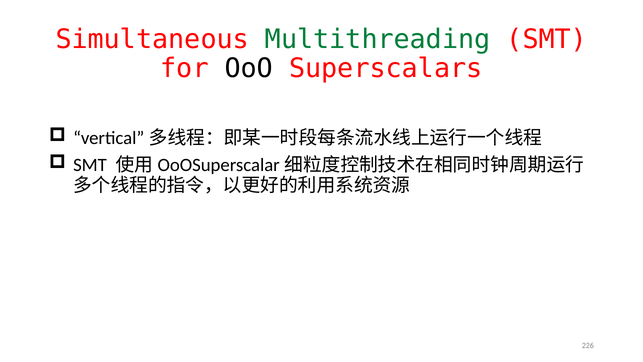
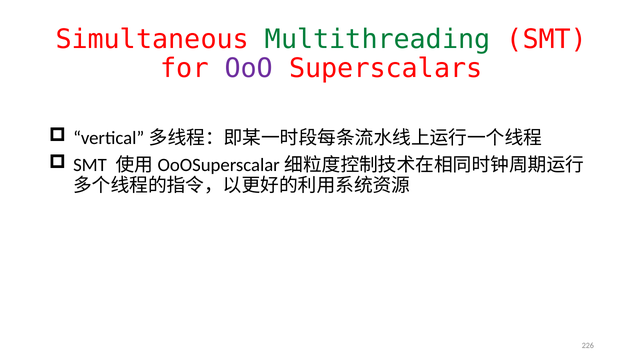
OoO colour: black -> purple
